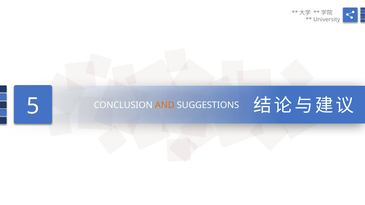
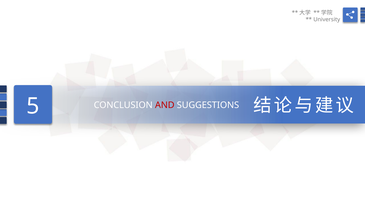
AND colour: orange -> red
